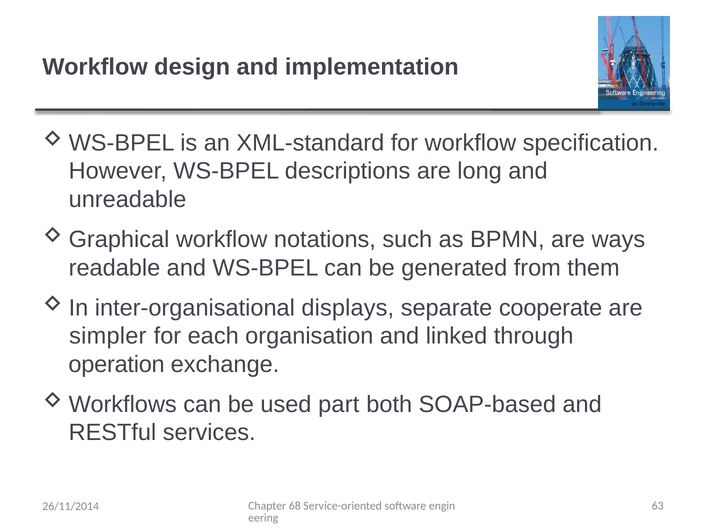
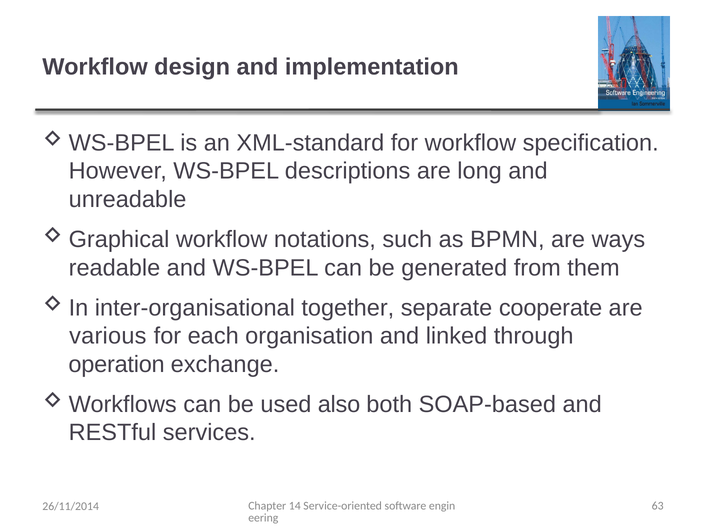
displays: displays -> together
simpler: simpler -> various
part: part -> also
68: 68 -> 14
